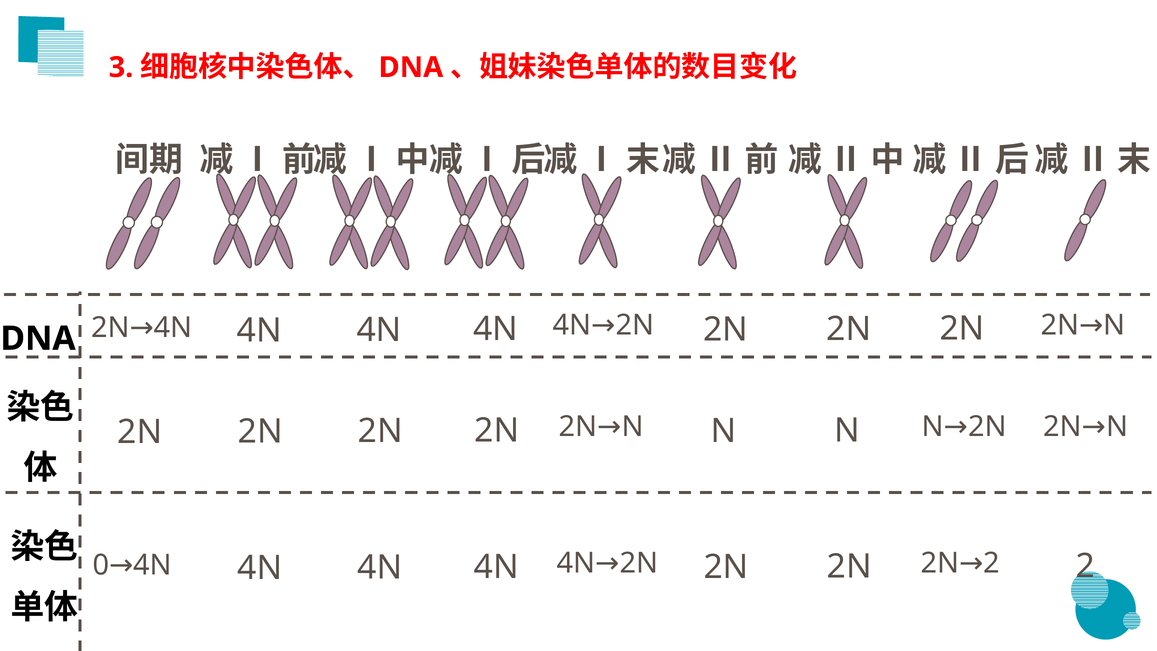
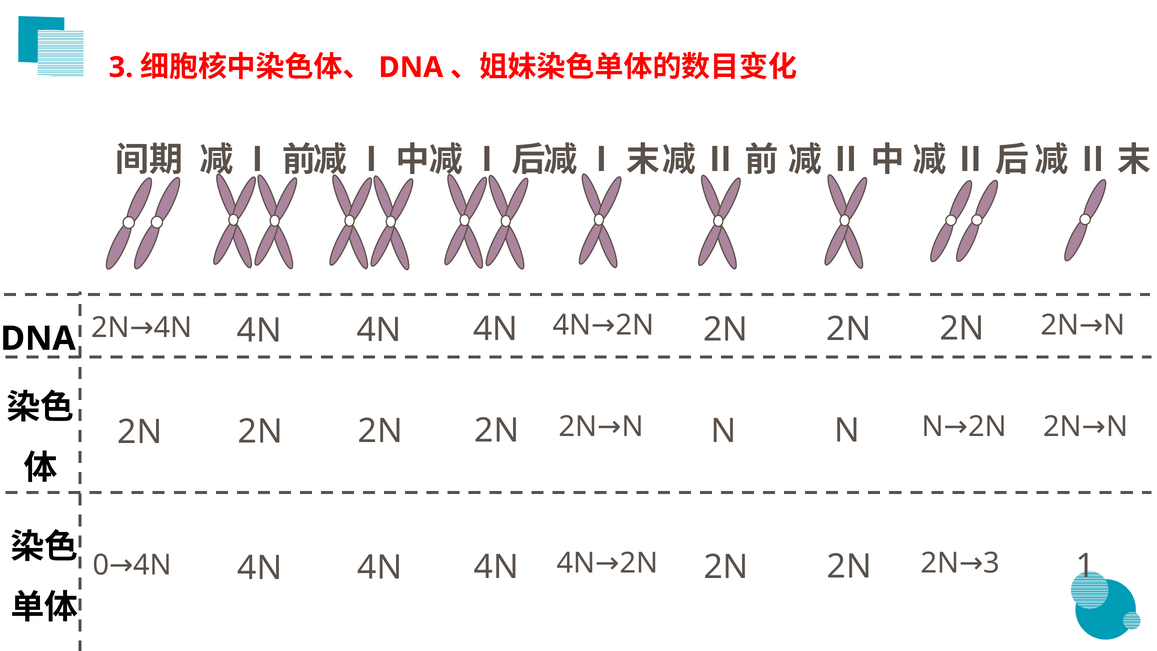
2N 2: 2 -> 3
2 at (1085, 566): 2 -> 1
